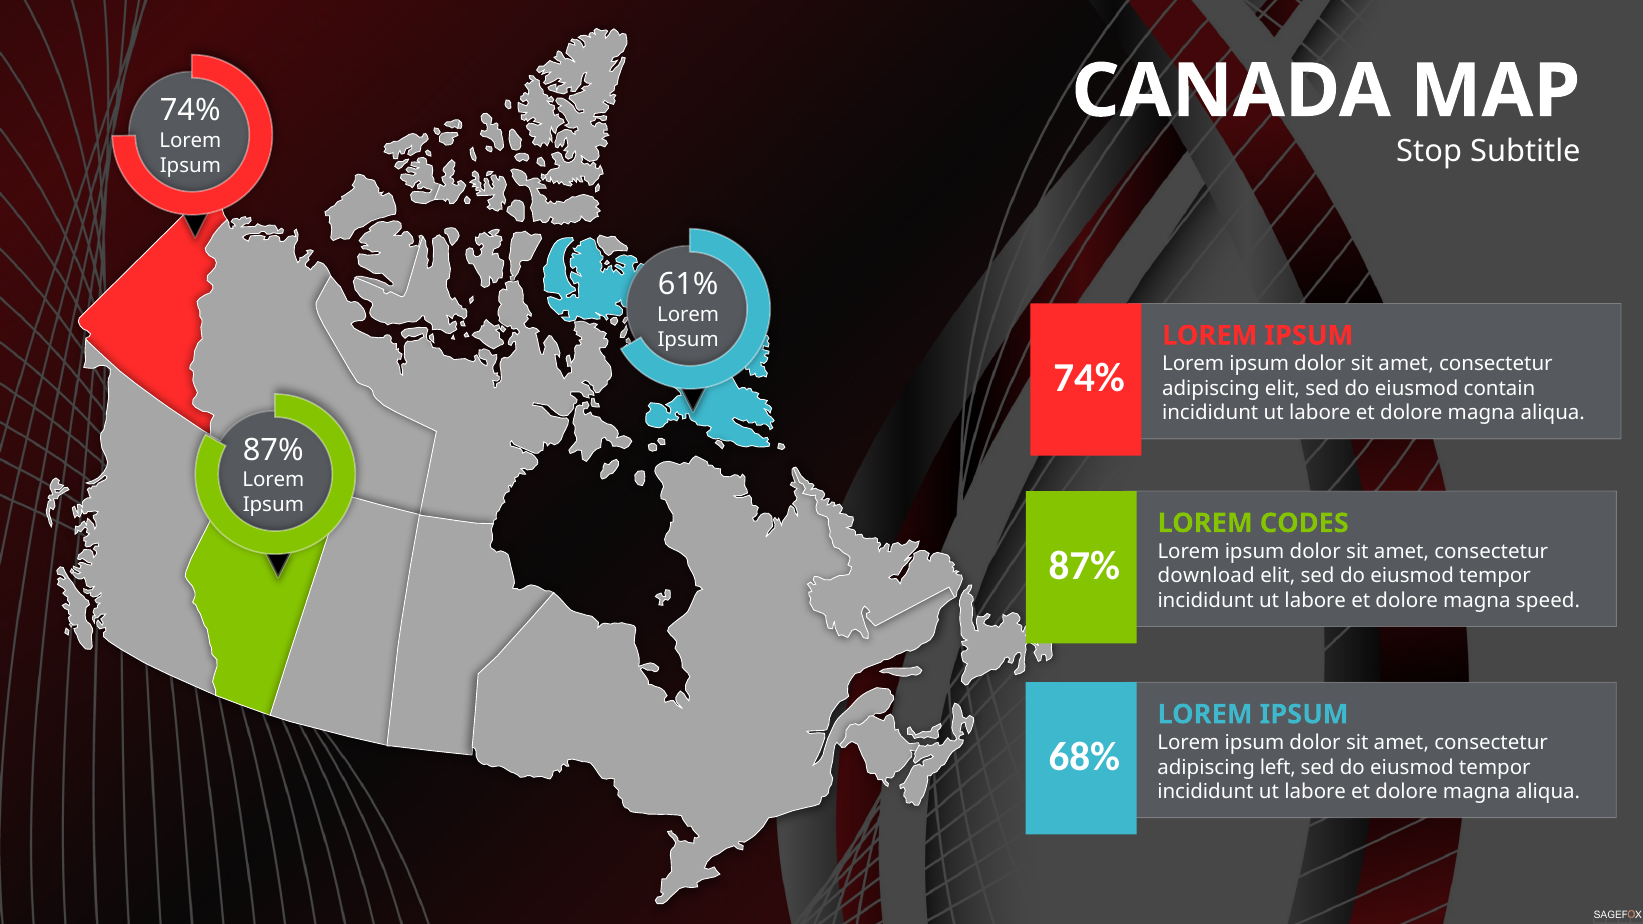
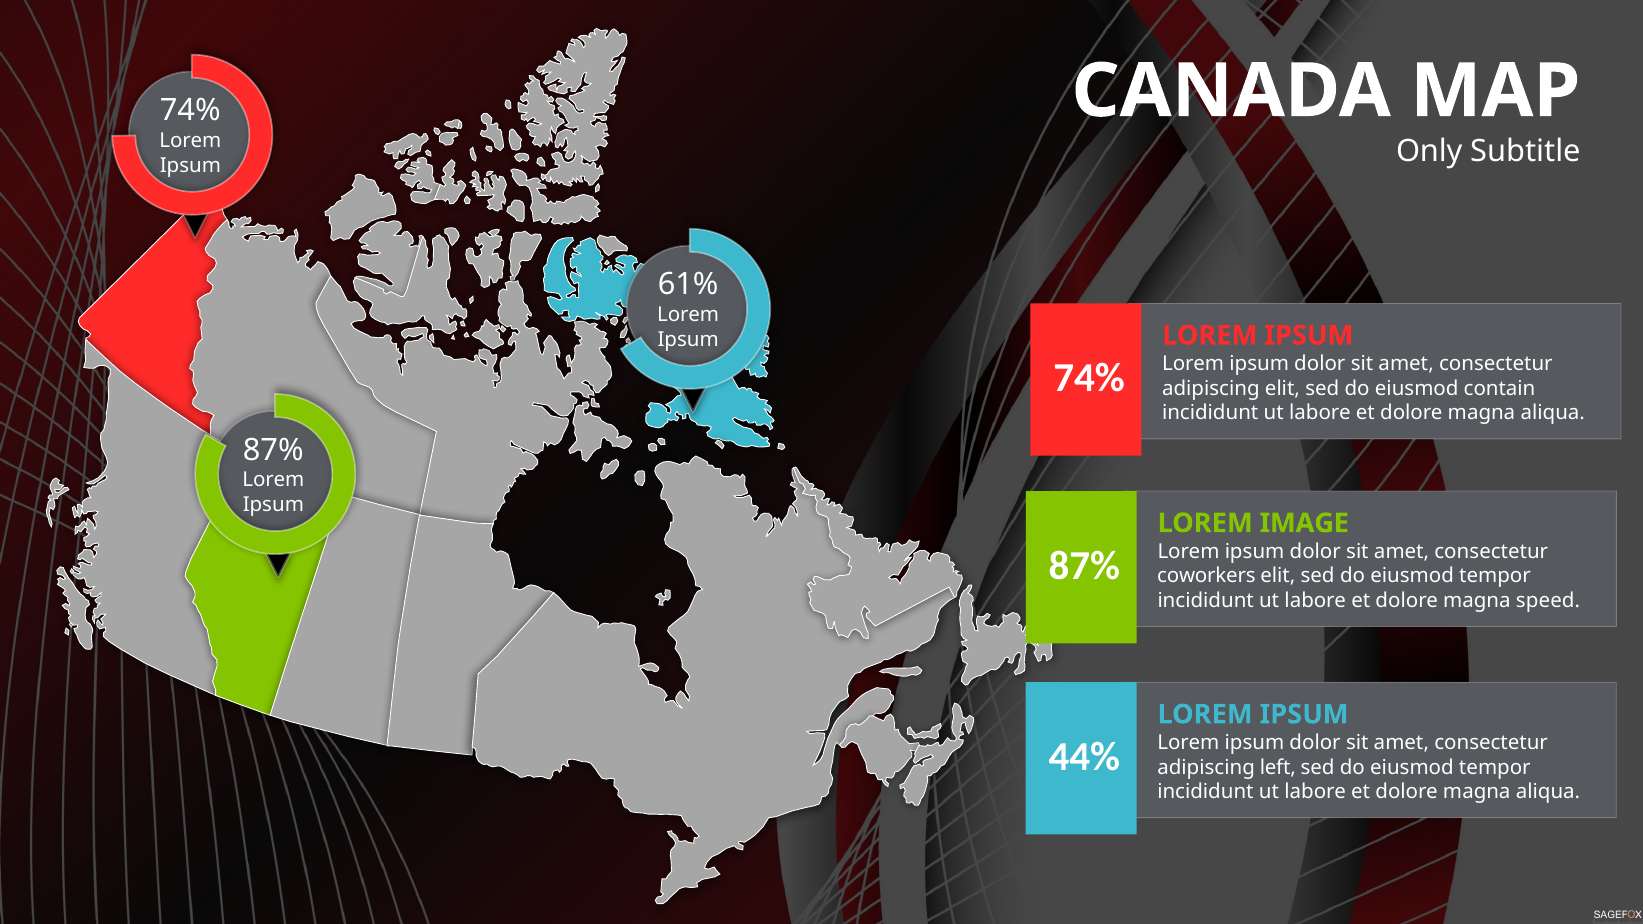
Stop: Stop -> Only
CODES: CODES -> IMAGE
download: download -> coworkers
68%: 68% -> 44%
